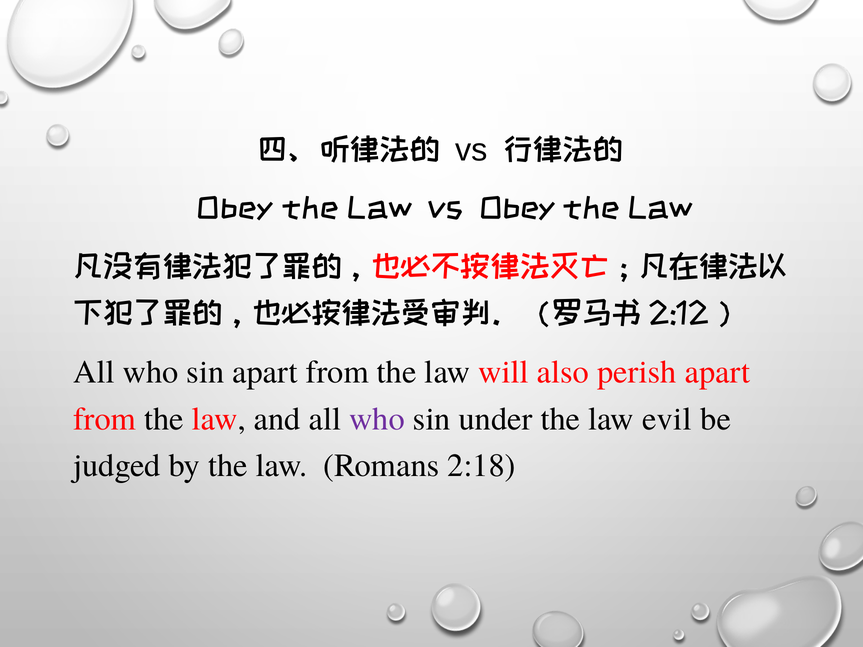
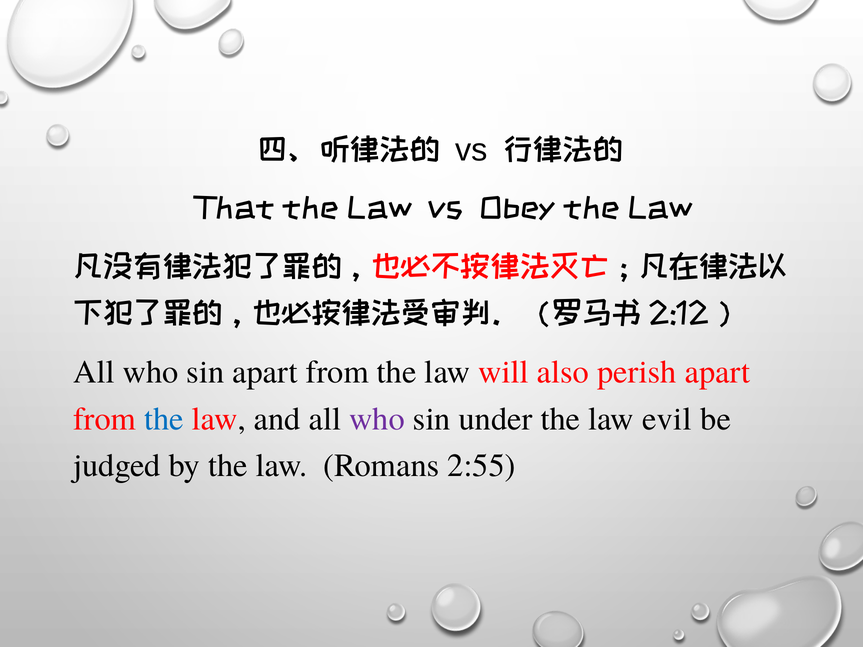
Obey at (235, 209): Obey -> That
the at (164, 419) colour: black -> blue
2:18: 2:18 -> 2:55
